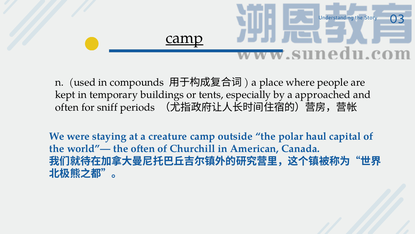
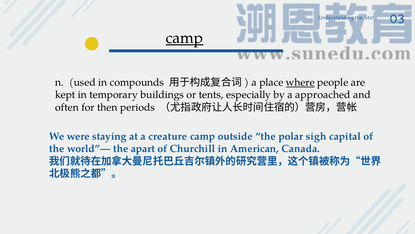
where underline: none -> present
sniff: sniff -> then
haul: haul -> sigh
the often: often -> apart
